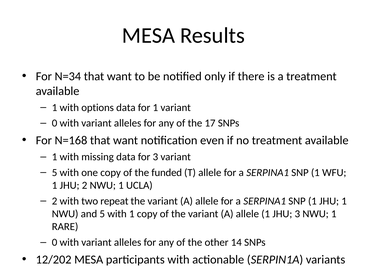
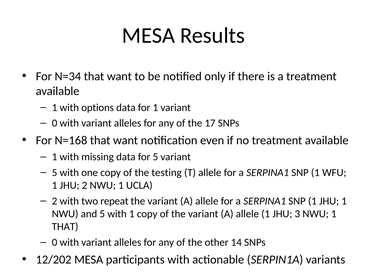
for 3: 3 -> 5
funded: funded -> testing
RARE at (65, 227): RARE -> THAT
